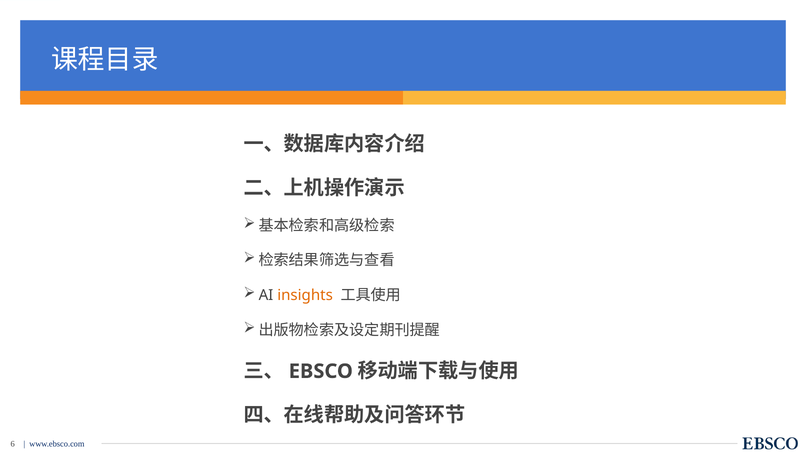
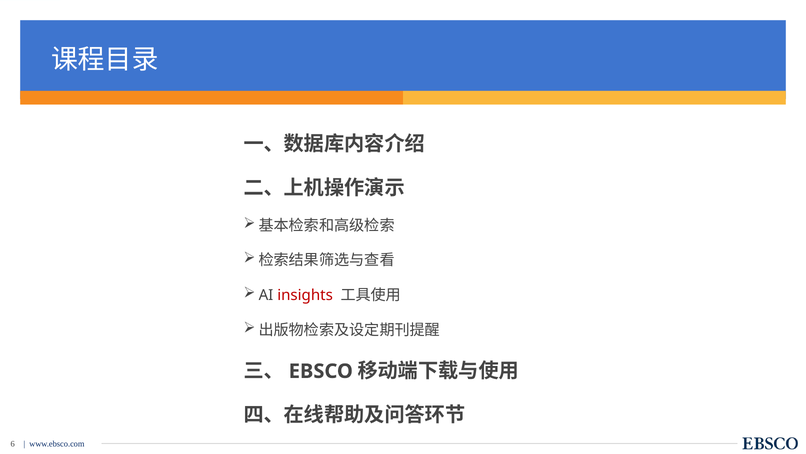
insights colour: orange -> red
